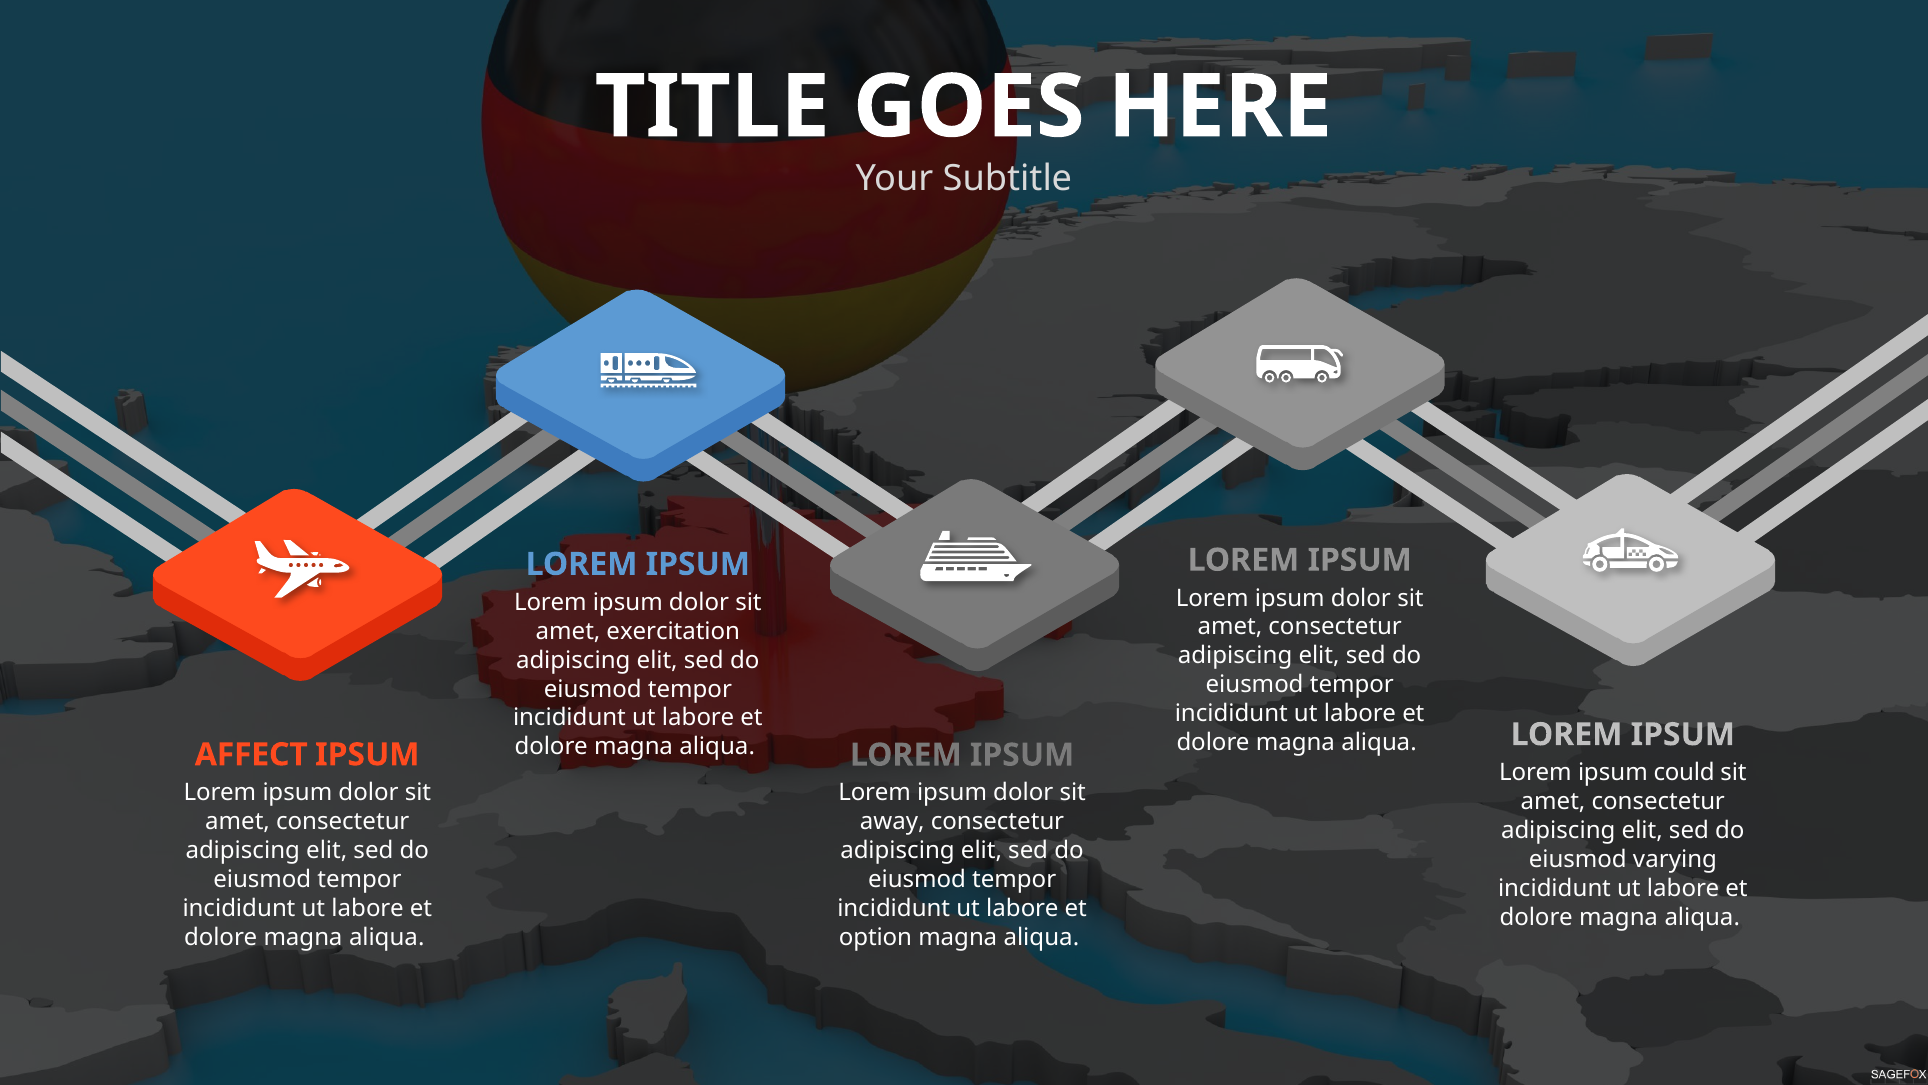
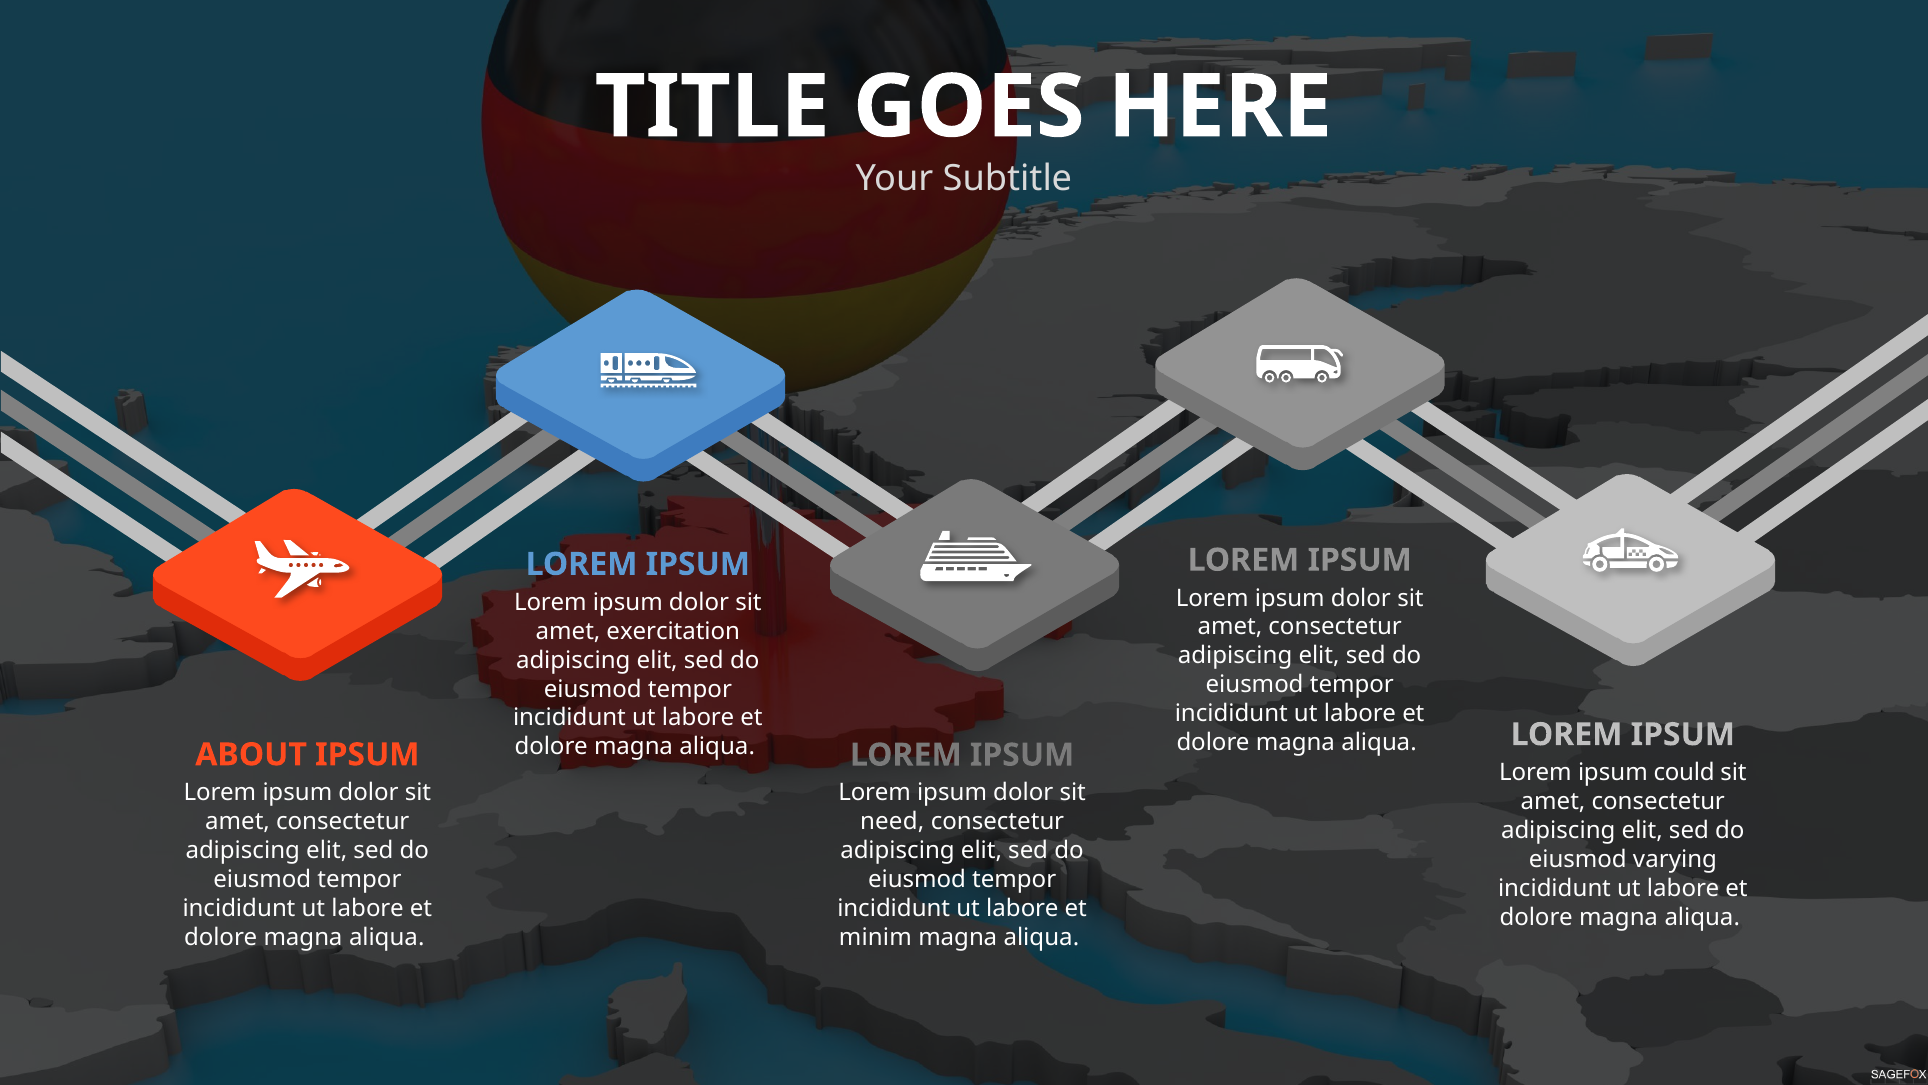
AFFECT: AFFECT -> ABOUT
away: away -> need
option: option -> minim
